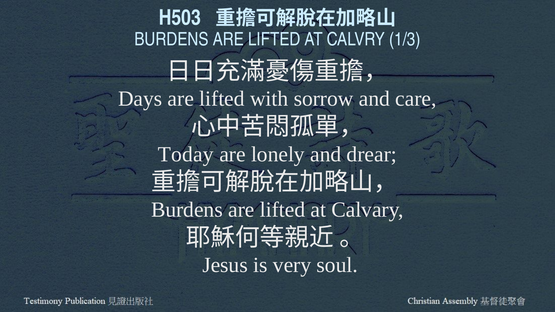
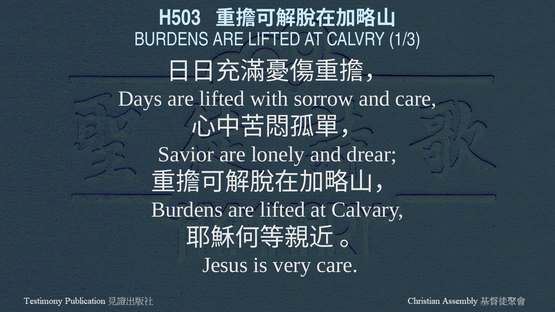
Today: Today -> Savior
very soul: soul -> care
